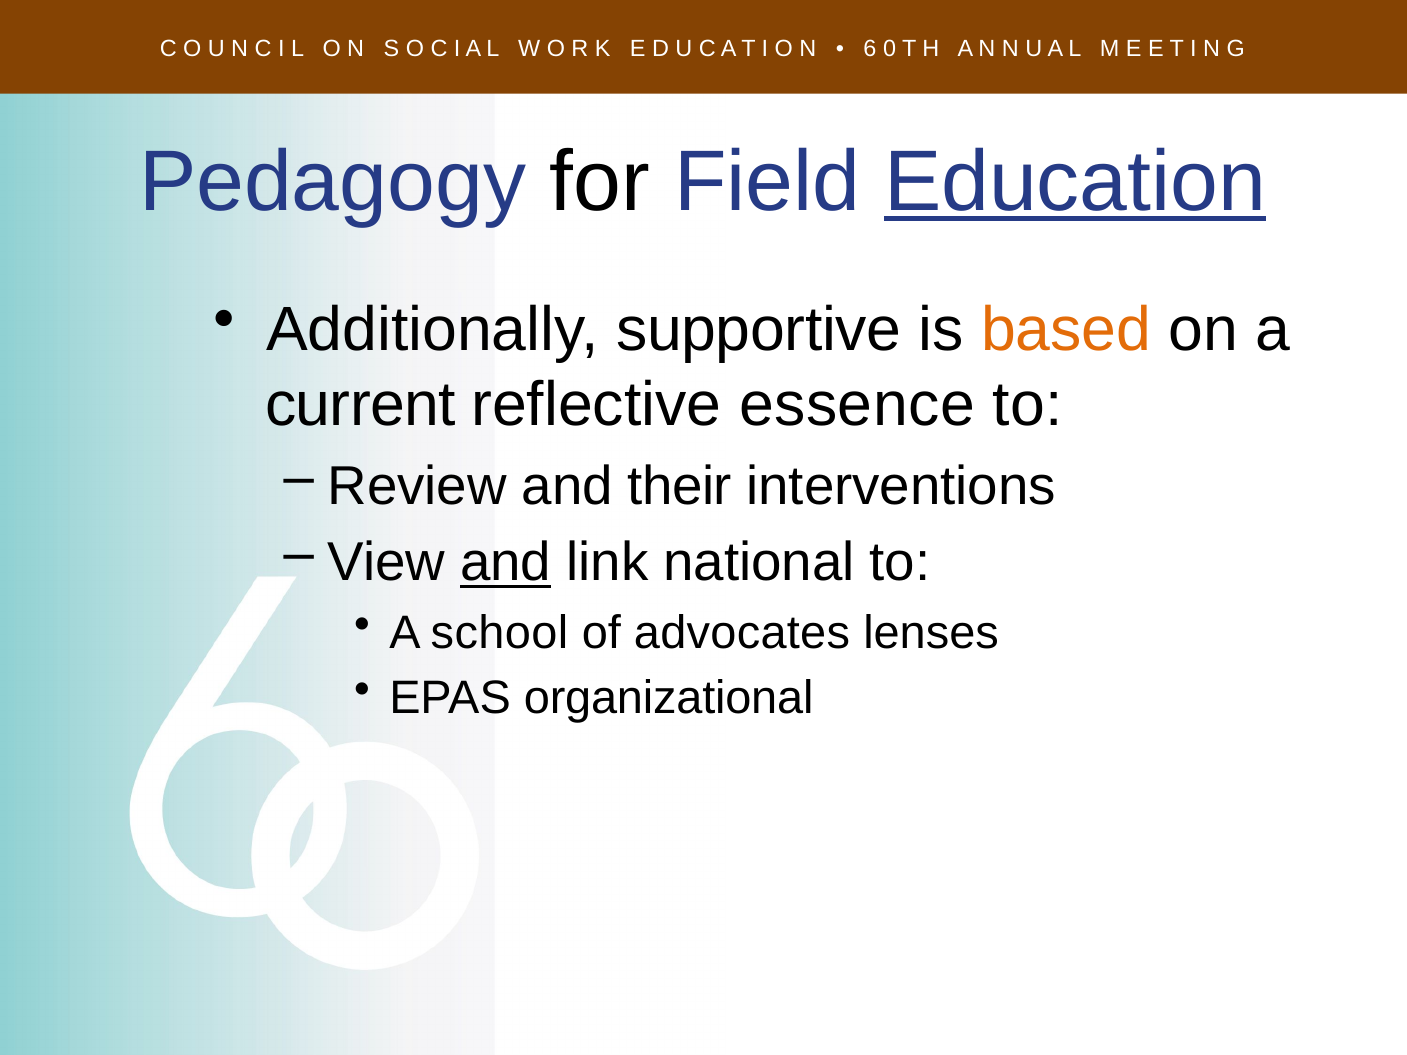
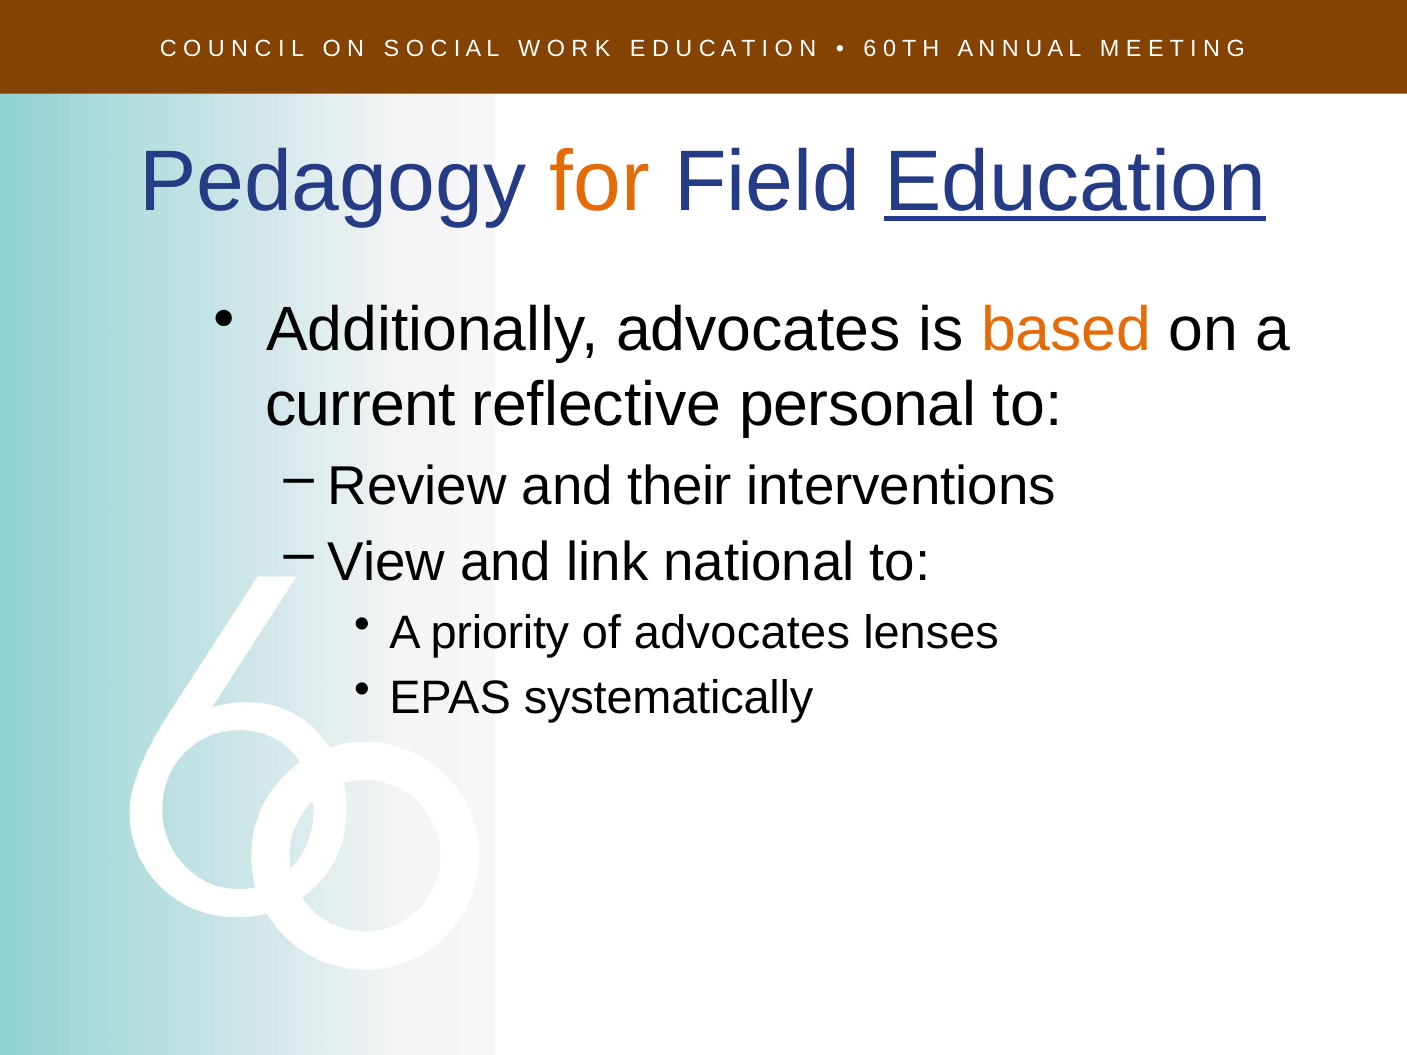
for colour: black -> orange
Additionally supportive: supportive -> advocates
essence: essence -> personal
and at (506, 563) underline: present -> none
school: school -> priority
organizational: organizational -> systematically
